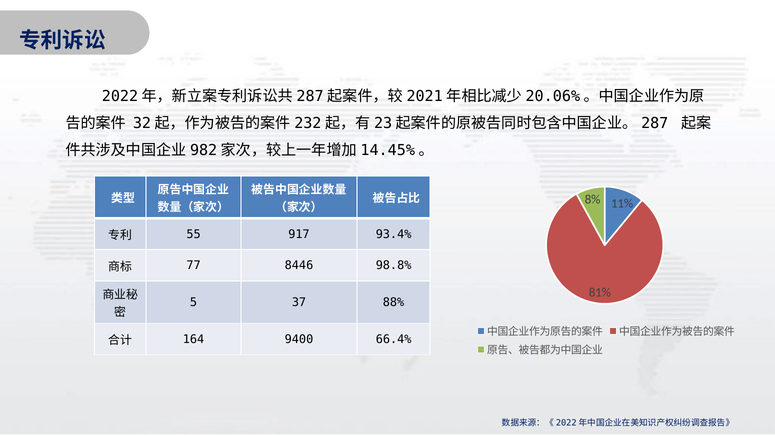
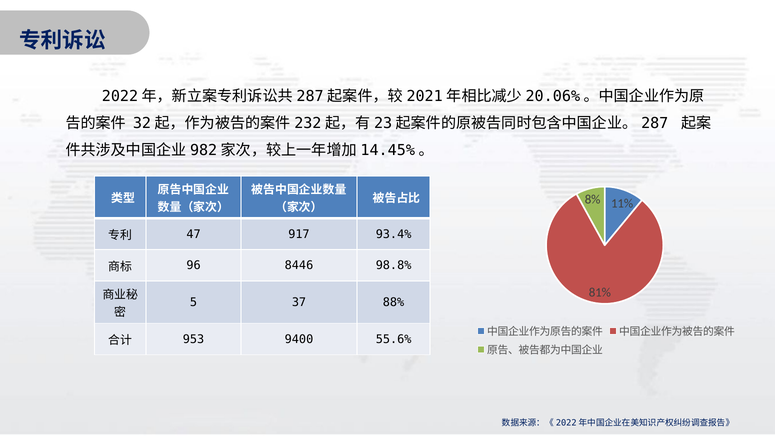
55: 55 -> 47
77: 77 -> 96
164: 164 -> 953
66.4%: 66.4% -> 55.6%
